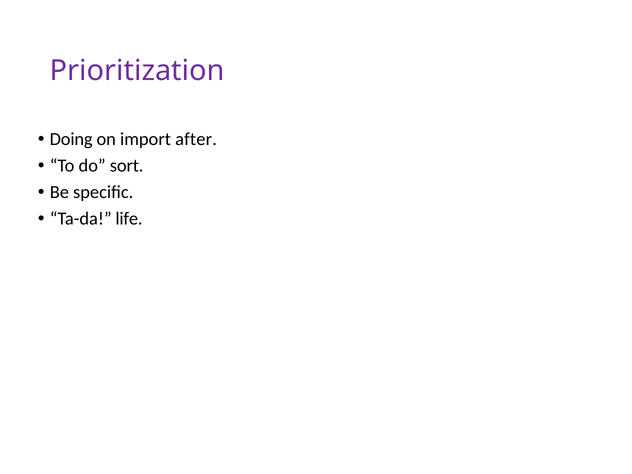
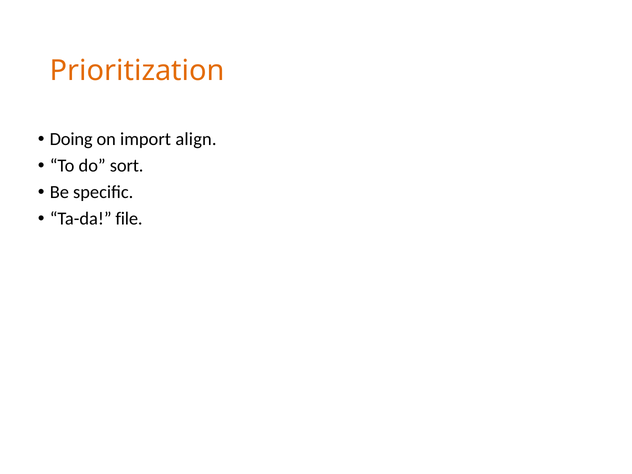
Prioritization colour: purple -> orange
after: after -> align
life: life -> file
